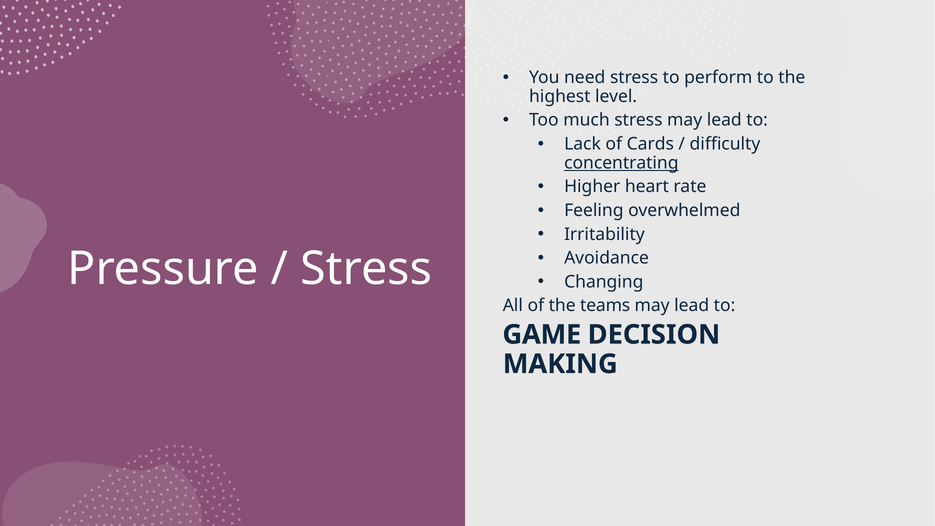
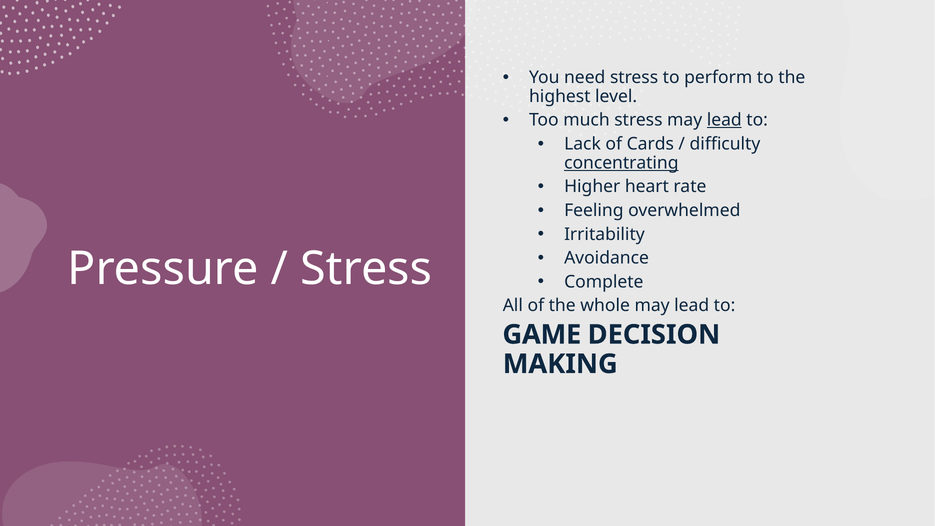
lead at (724, 120) underline: none -> present
Changing: Changing -> Complete
teams: teams -> whole
